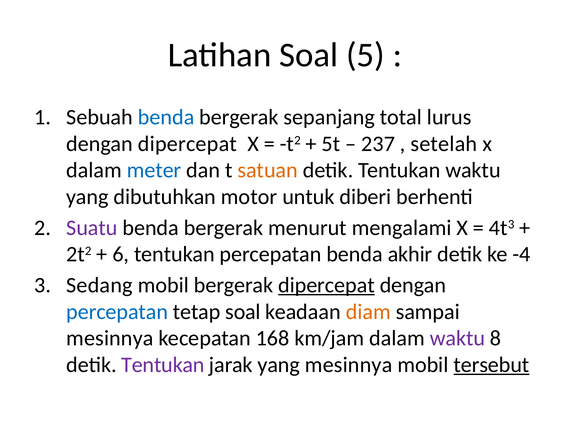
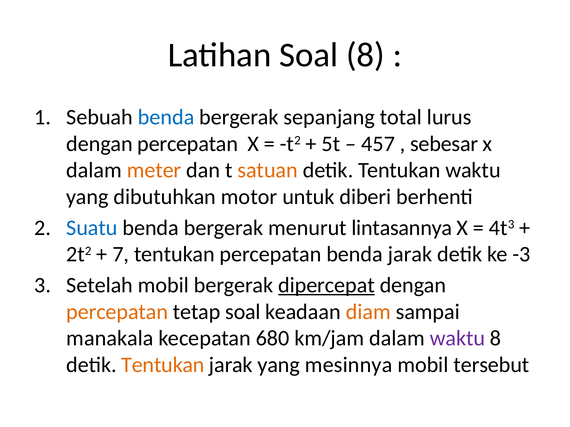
Soal 5: 5 -> 8
dipercepat at (187, 144): dipercepat -> percepatan
237: 237 -> 457
setelah: setelah -> sebesar
meter colour: blue -> orange
Suatu colour: purple -> blue
mengalami: mengalami -> lintasannya
6: 6 -> 7
benda akhir: akhir -> jarak
-4: -4 -> -3
Sedang: Sedang -> Setelah
percepatan at (117, 312) colour: blue -> orange
mesinnya at (110, 339): mesinnya -> manakala
168: 168 -> 680
Tentukan at (163, 365) colour: purple -> orange
tersebut underline: present -> none
